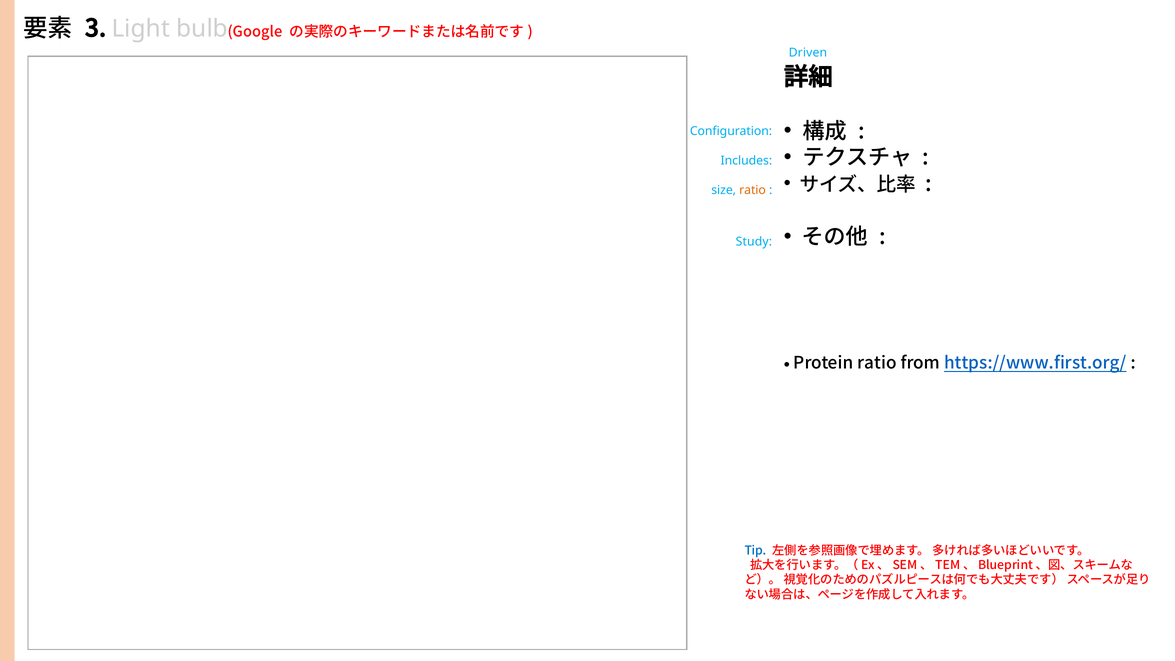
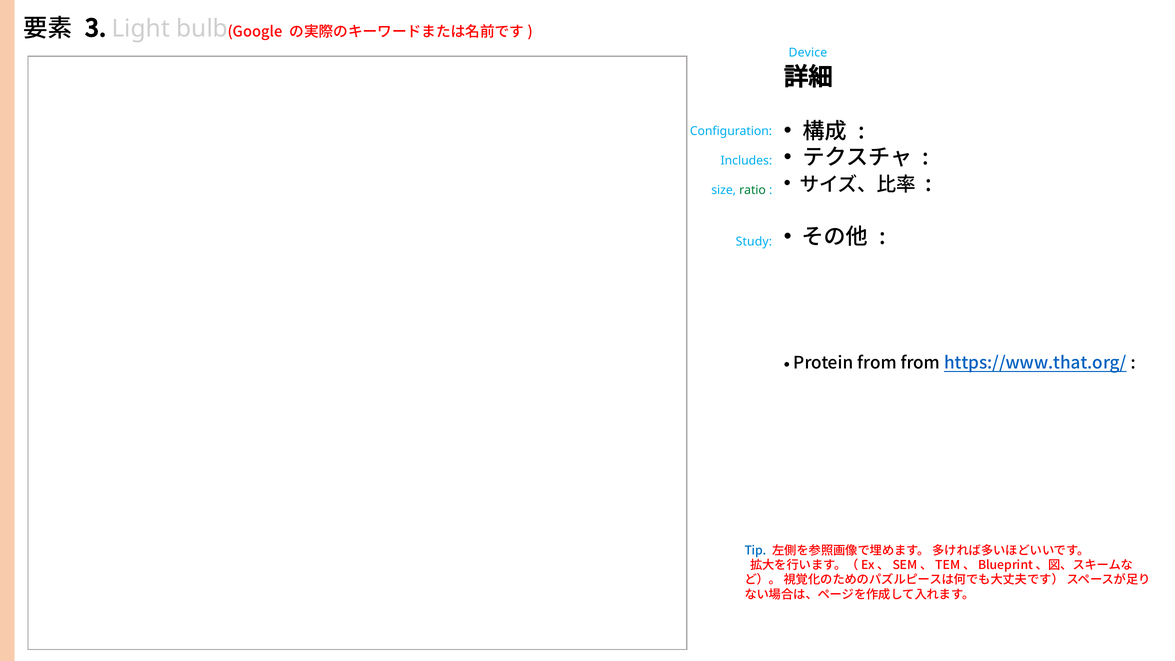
Driven: Driven -> Device
ratio at (753, 190) colour: orange -> green
Protein ratio: ratio -> from
https://www.first.org/: https://www.first.org/ -> https://www.that.org/
